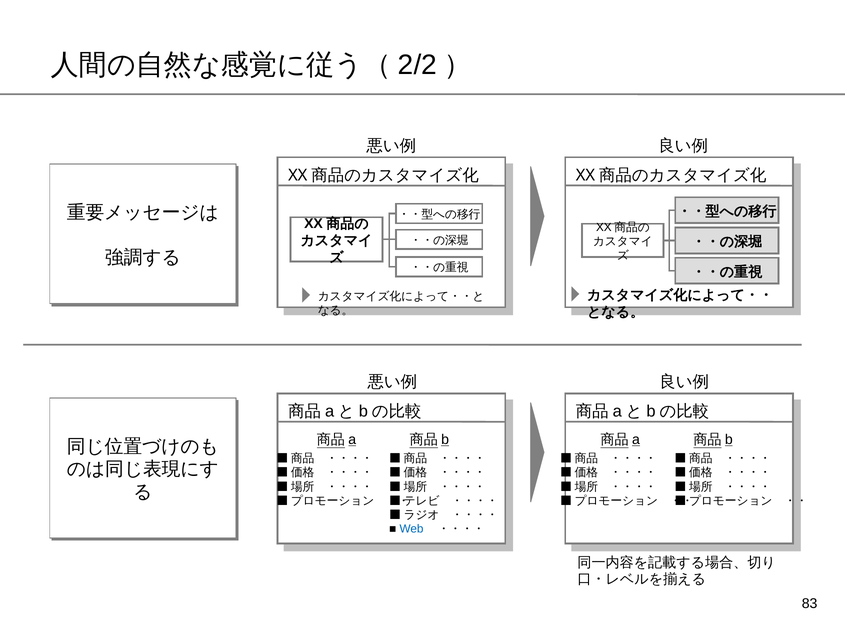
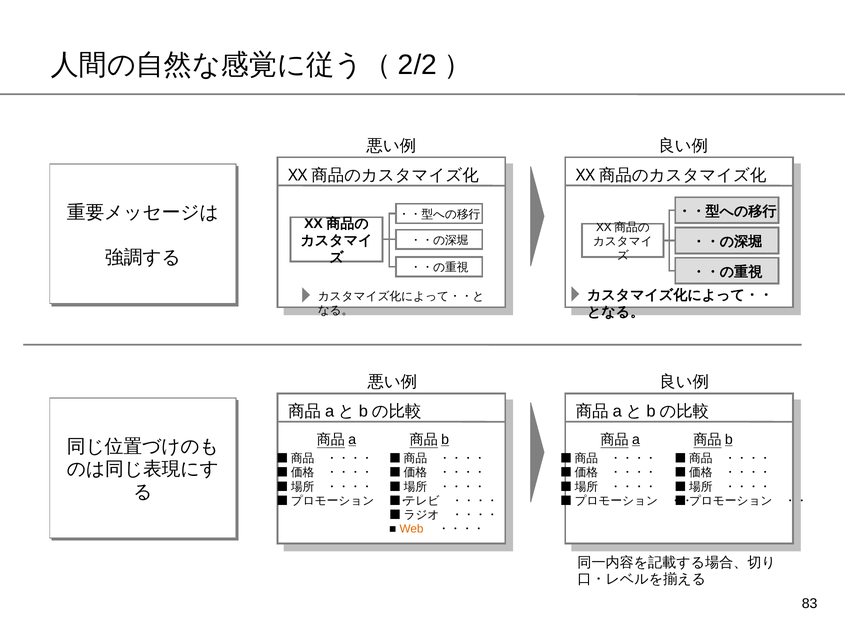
Web colour: blue -> orange
